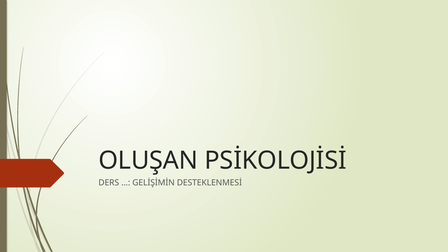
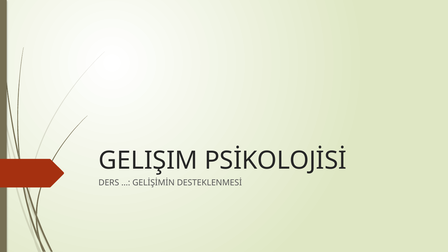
OLUŞAN: OLUŞAN -> GELIŞIM
